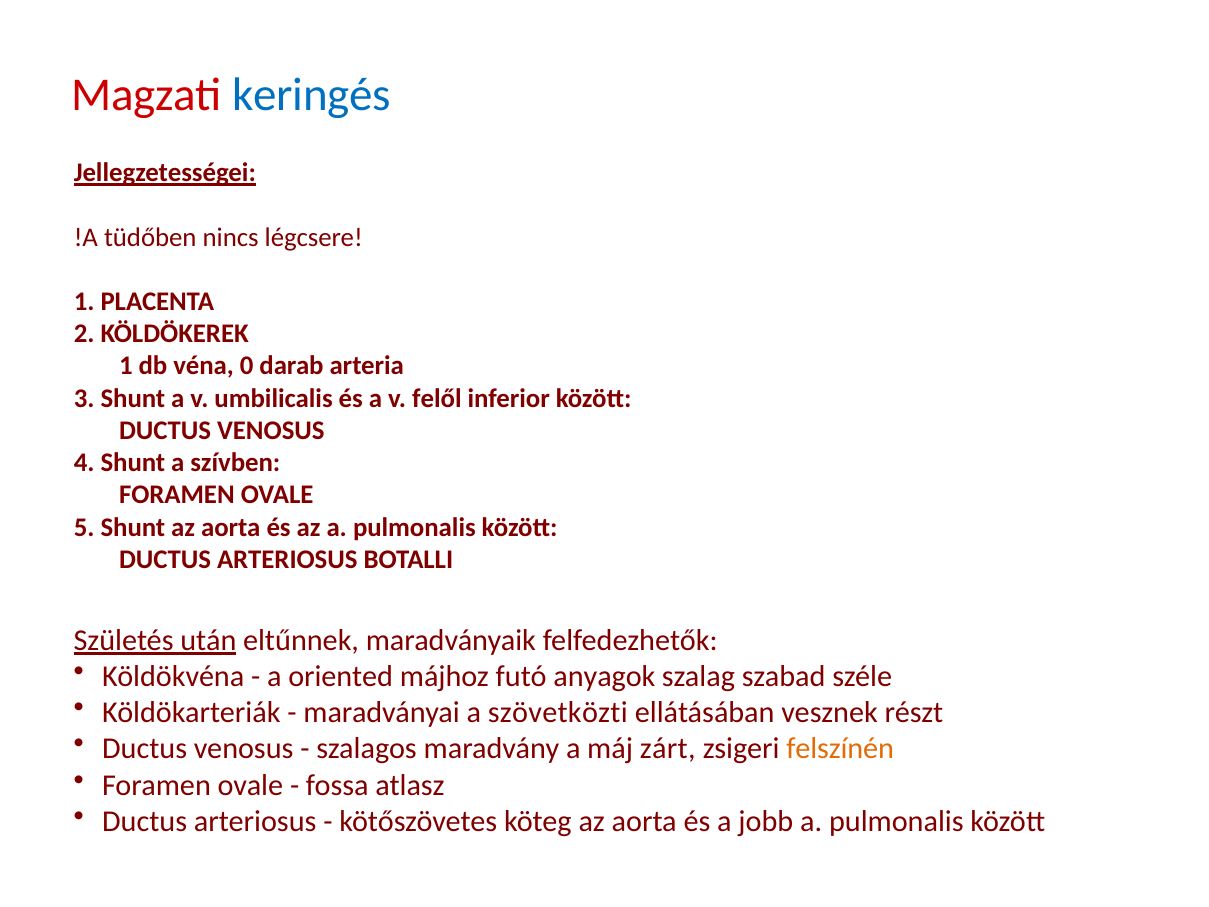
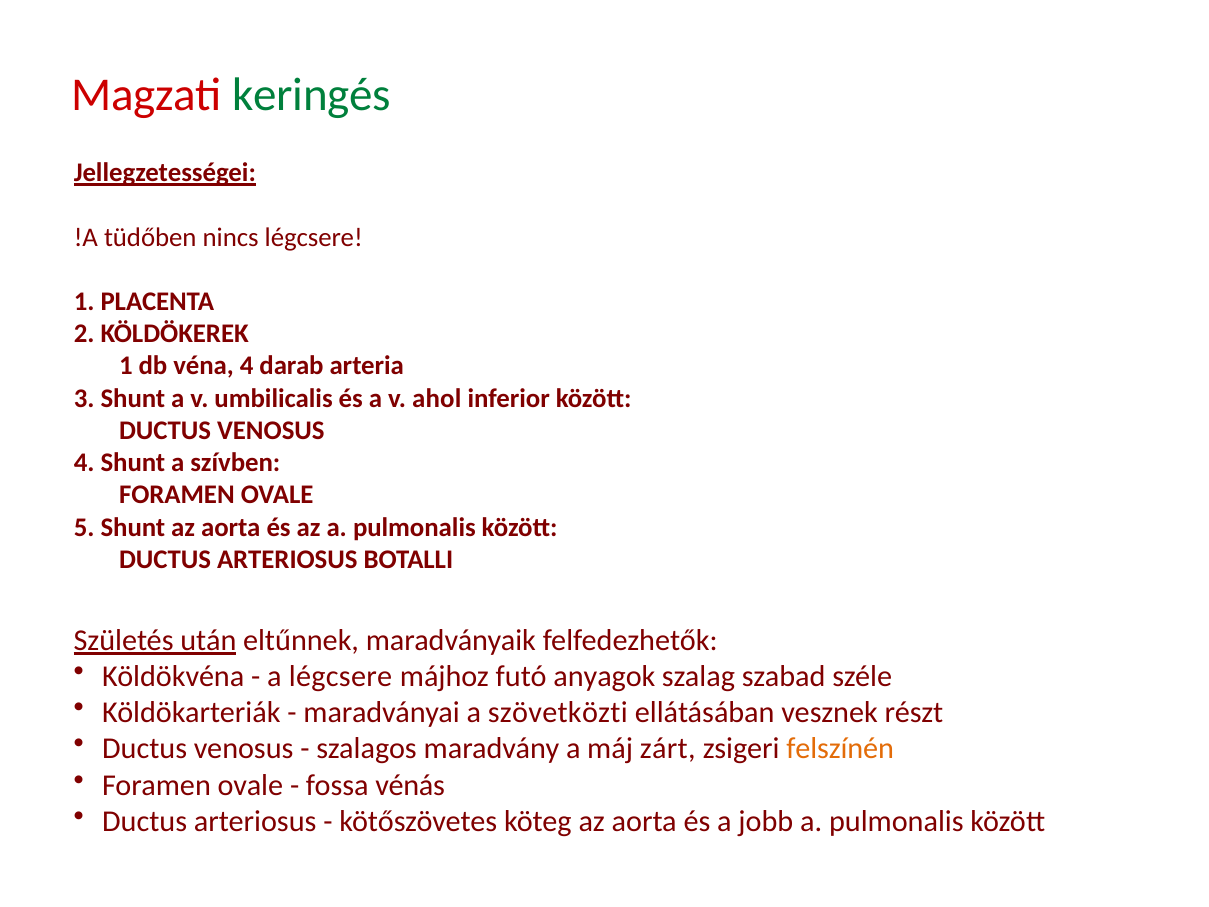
keringés colour: blue -> green
véna 0: 0 -> 4
felől: felől -> ahol
a oriented: oriented -> légcsere
atlasz: atlasz -> vénás
